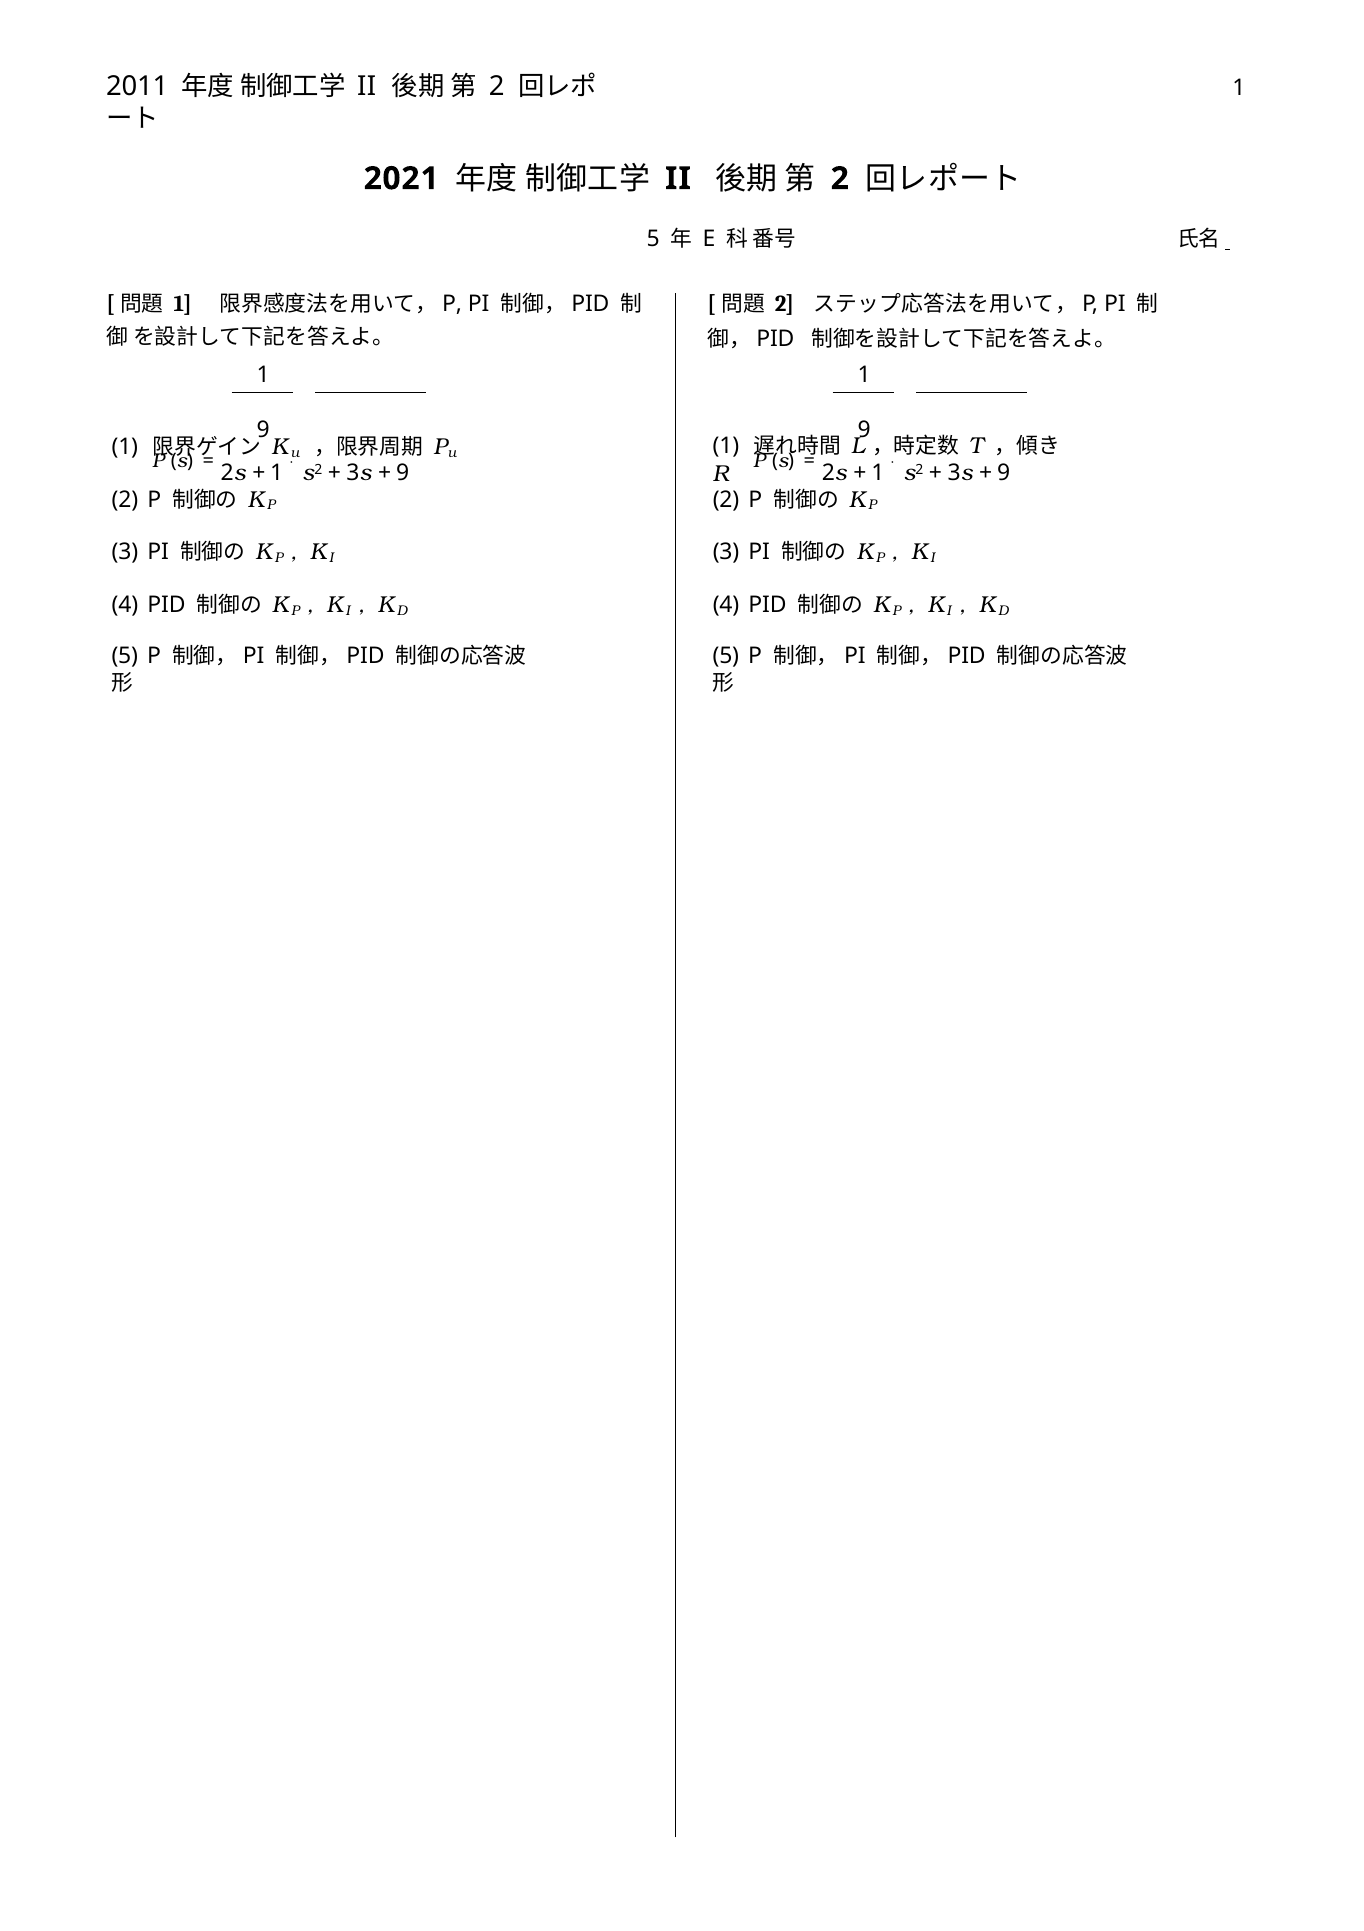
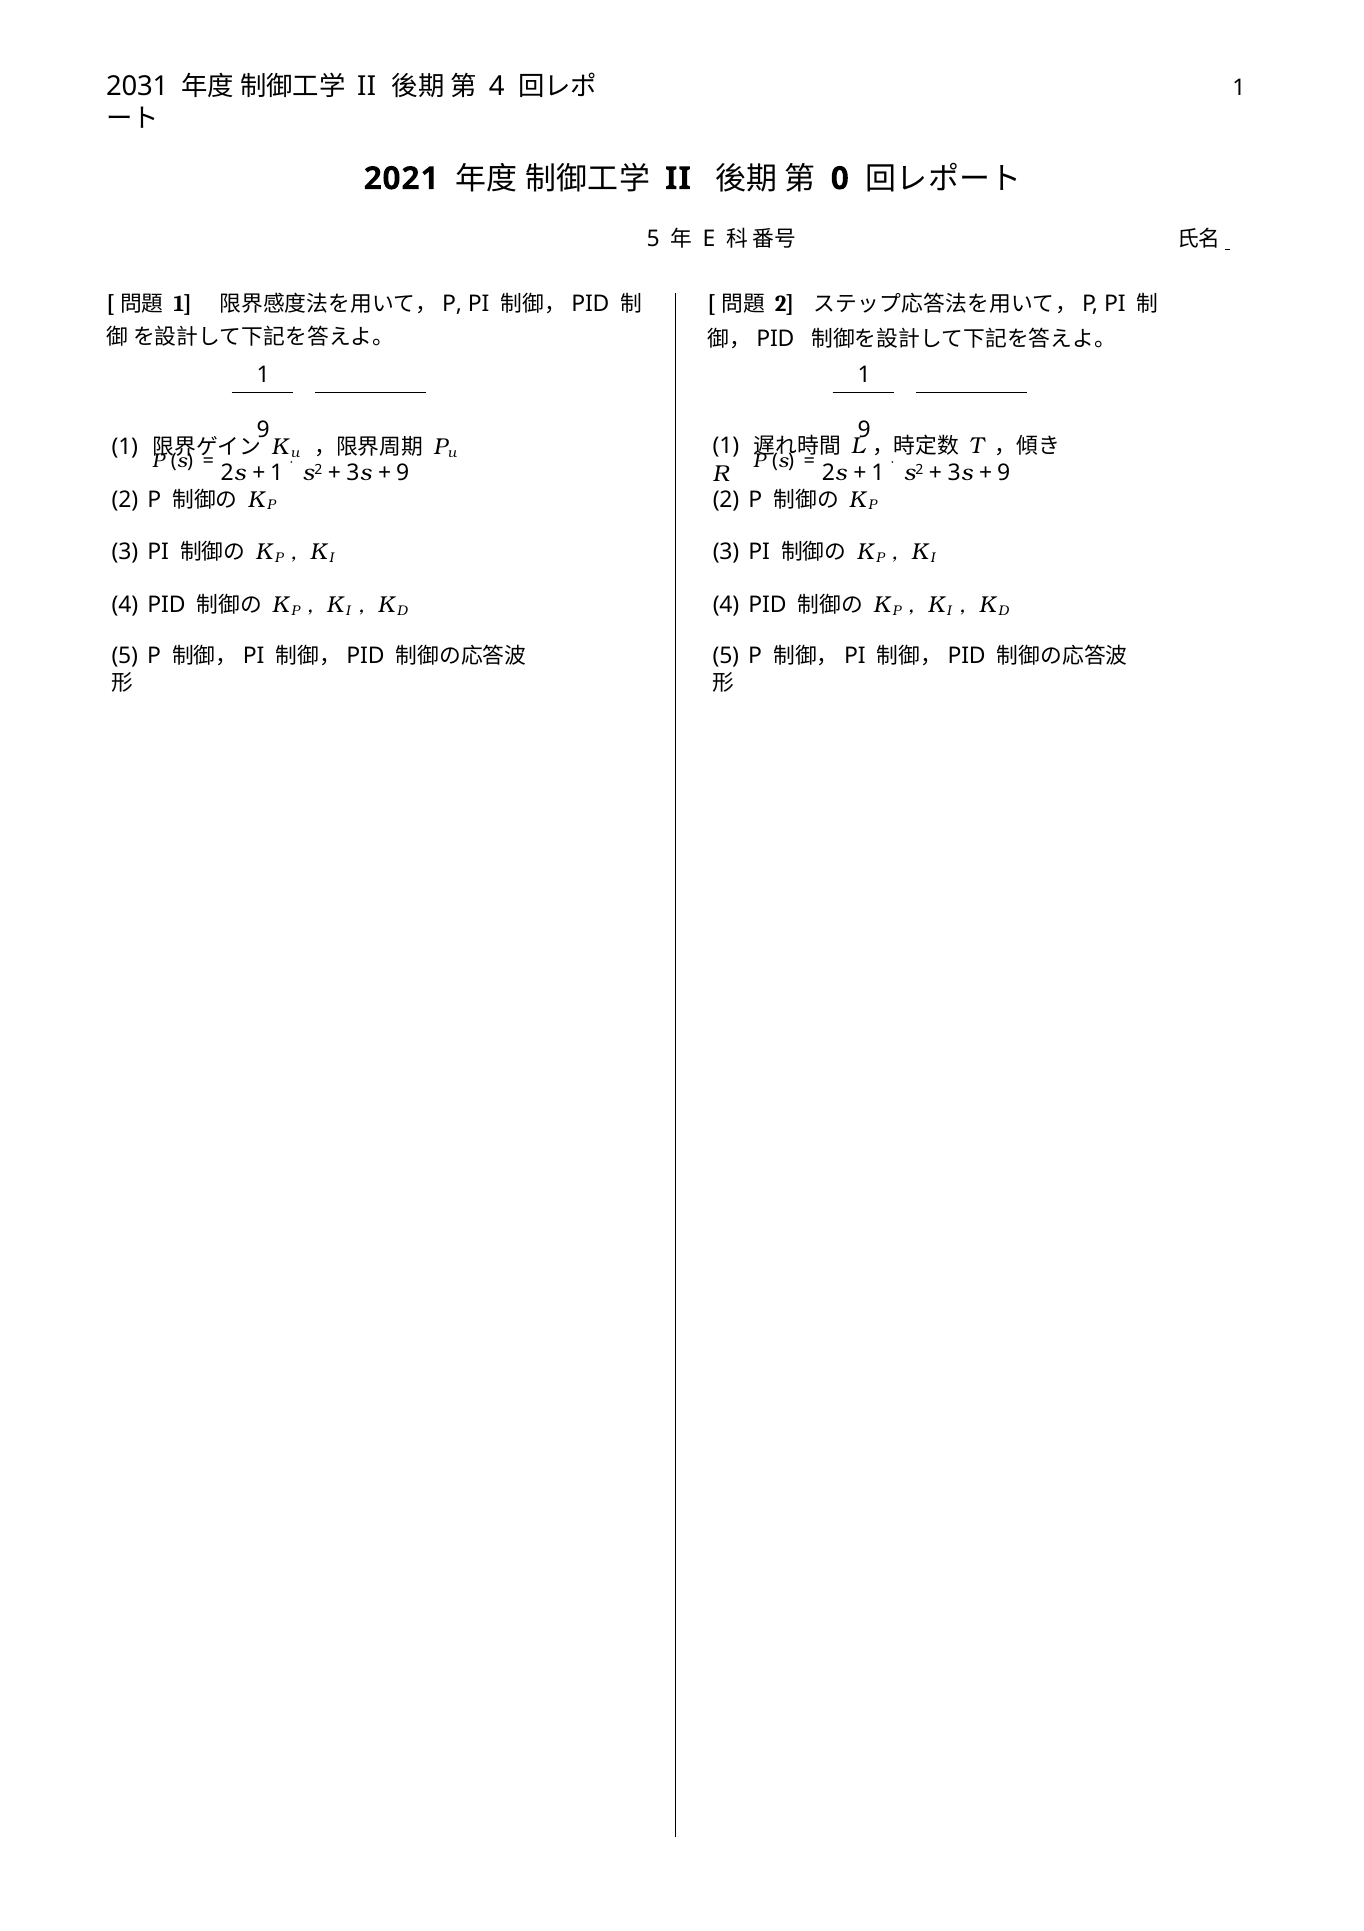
2011: 2011 -> 2031
2 at (497, 86): 2 -> 4
2 at (840, 179): 2 -> 0
